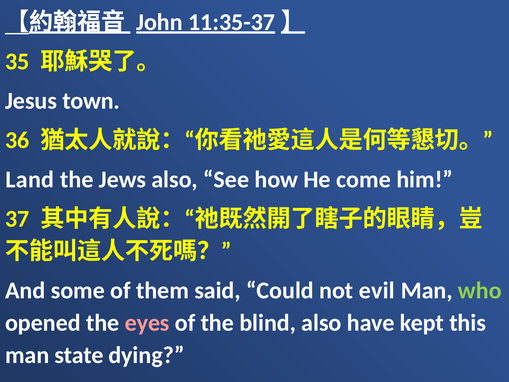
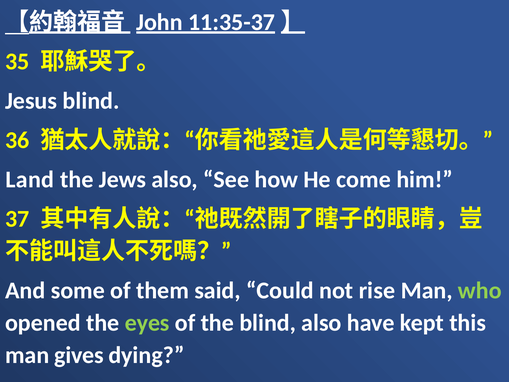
Jesus town: town -> blind
evil: evil -> rise
eyes colour: pink -> light green
state: state -> gives
